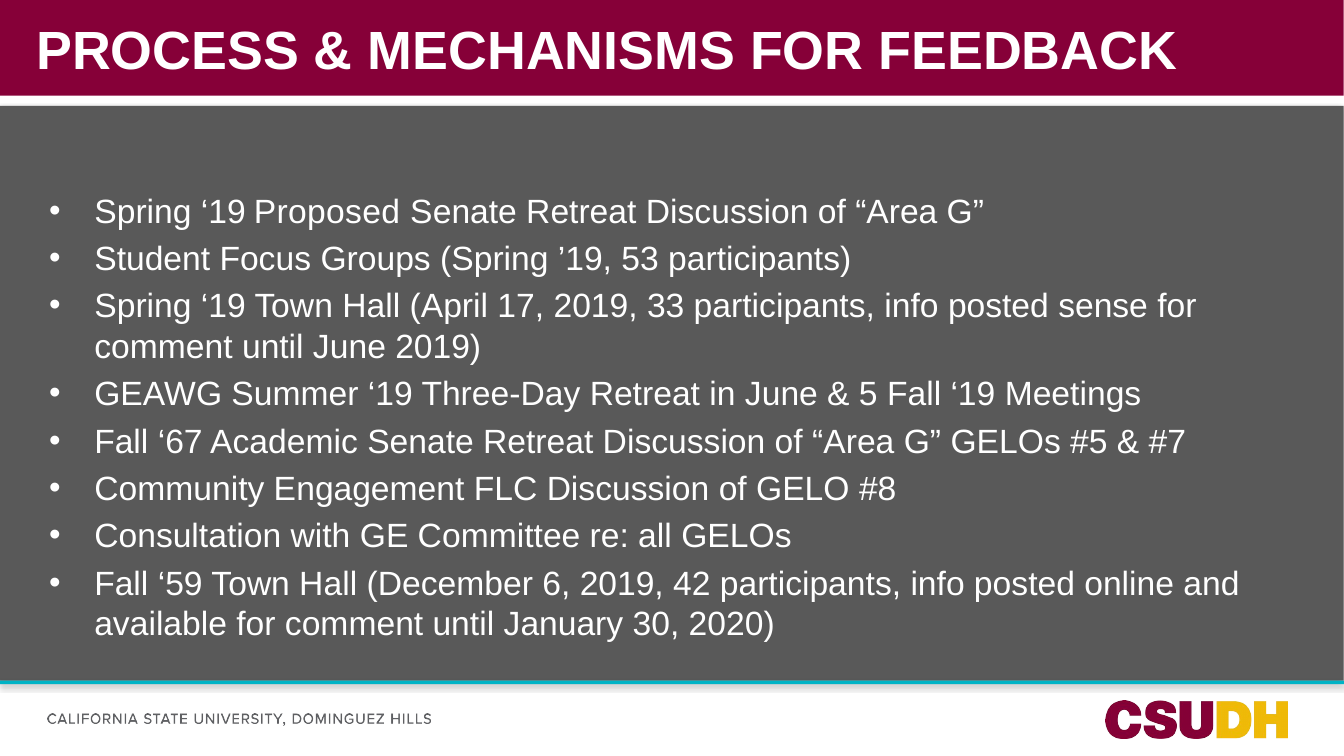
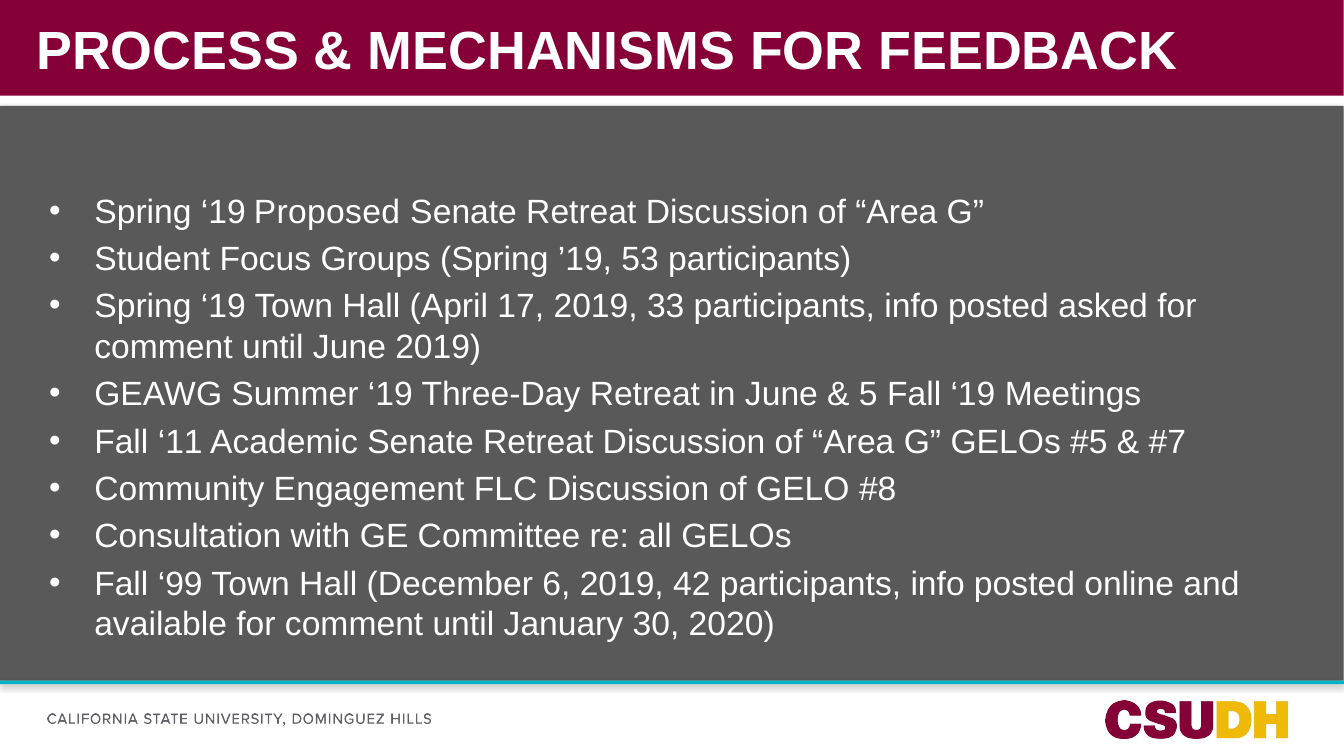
sense: sense -> asked
67: 67 -> 11
59: 59 -> 99
